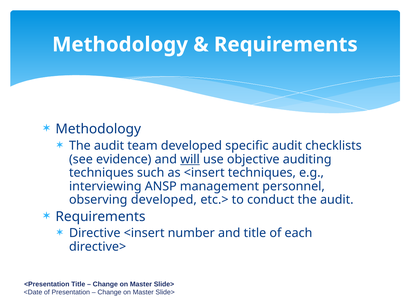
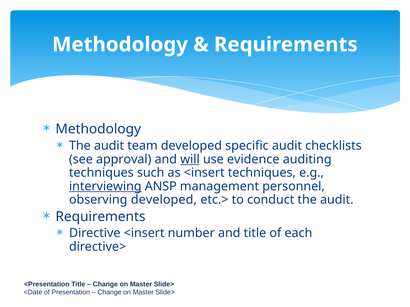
evidence: evidence -> approval
objective: objective -> evidence
interviewing underline: none -> present
